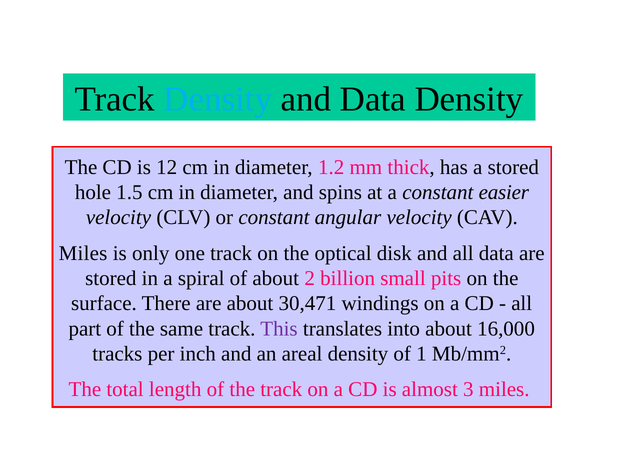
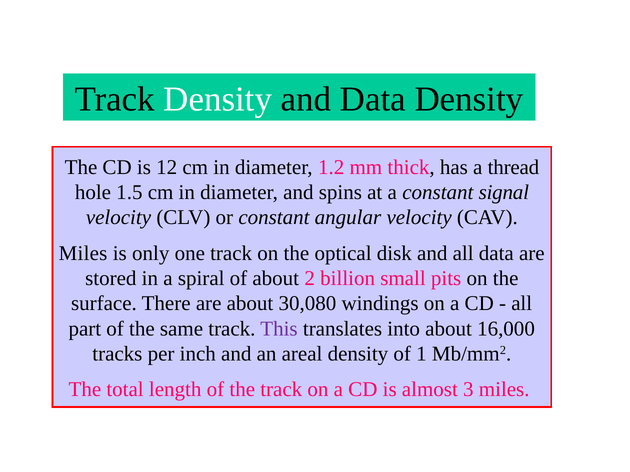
Density at (218, 100) colour: light blue -> white
a stored: stored -> thread
easier: easier -> signal
30,471: 30,471 -> 30,080
